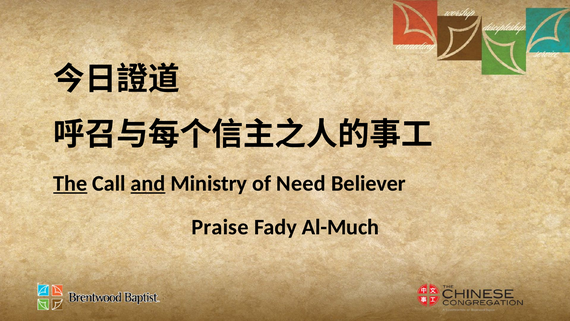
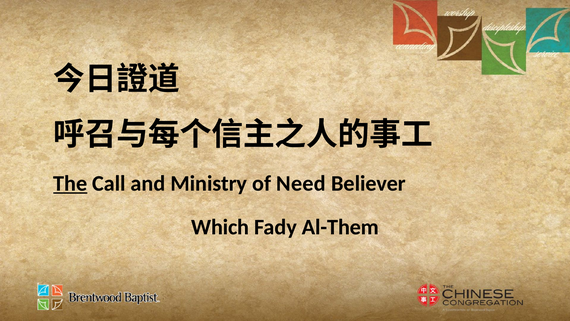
and underline: present -> none
Praise: Praise -> Which
Al-Much: Al-Much -> Al-Them
